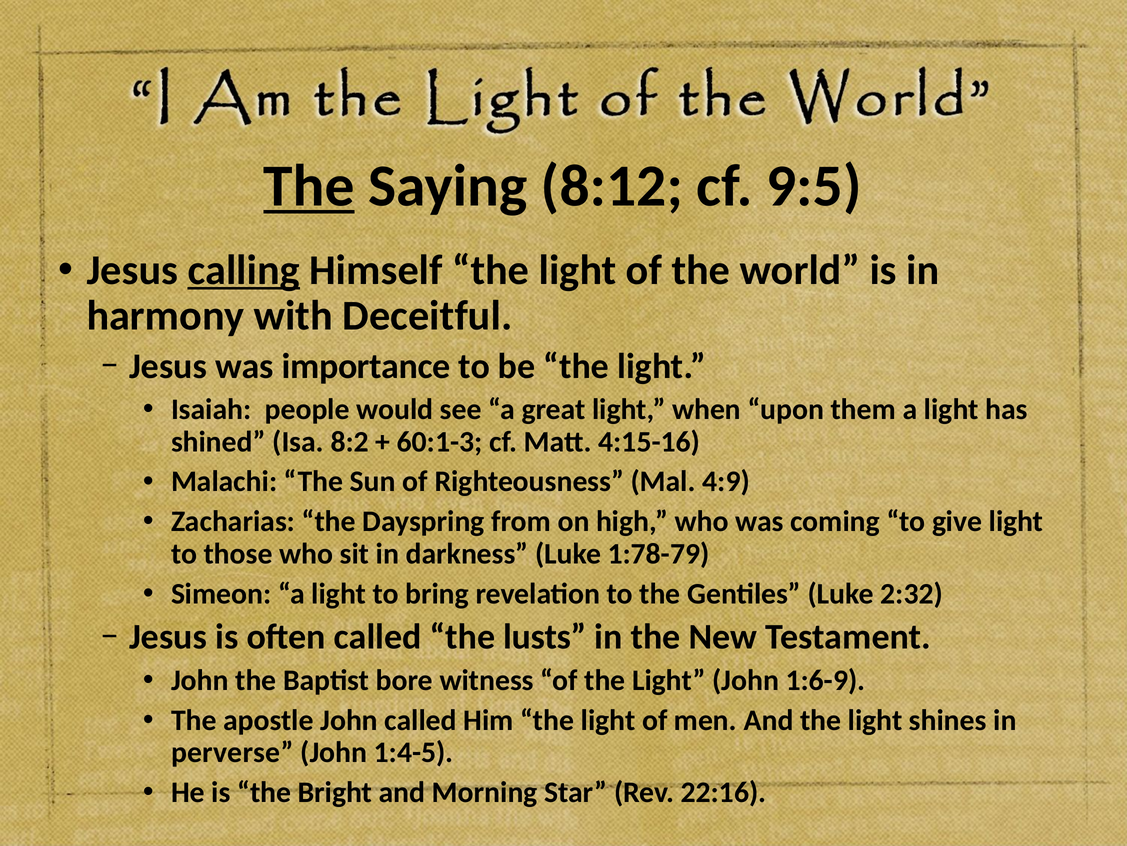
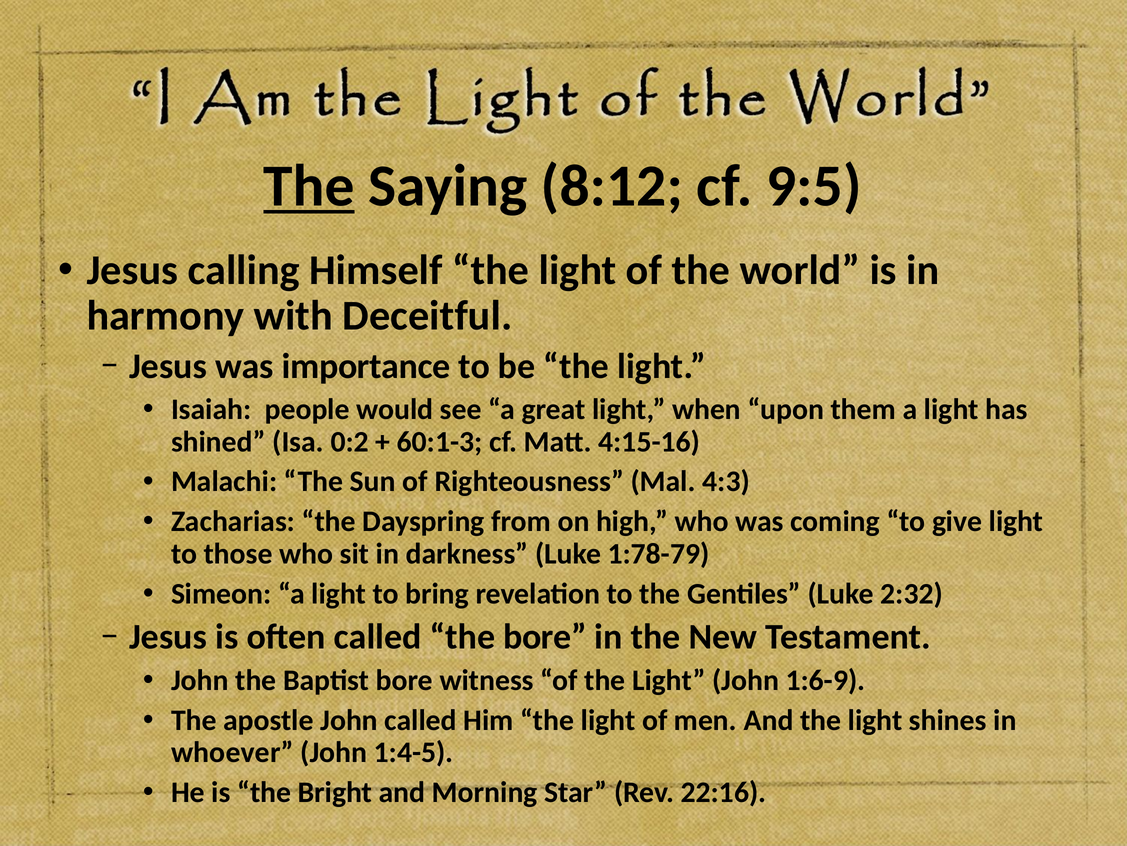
calling underline: present -> none
8:2: 8:2 -> 0:2
4:9: 4:9 -> 4:3
the lusts: lusts -> bore
perverse: perverse -> whoever
